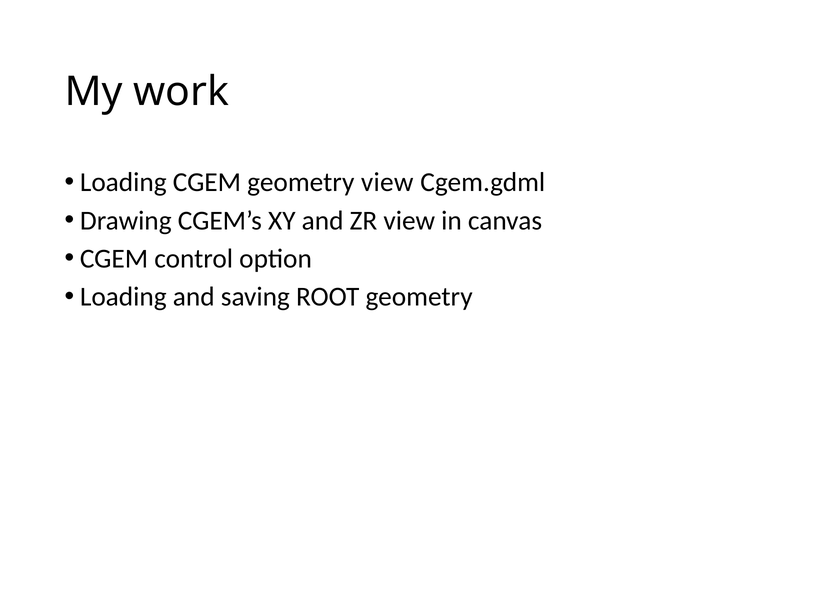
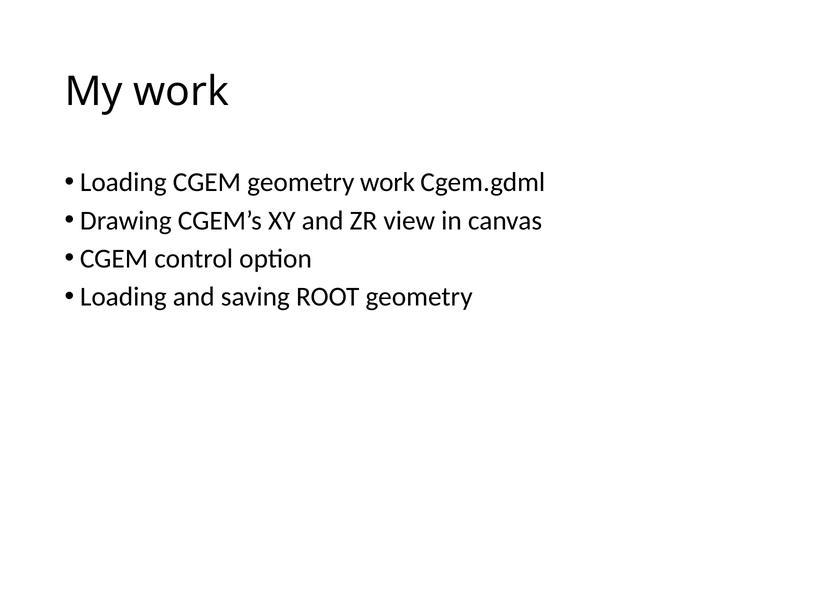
geometry view: view -> work
